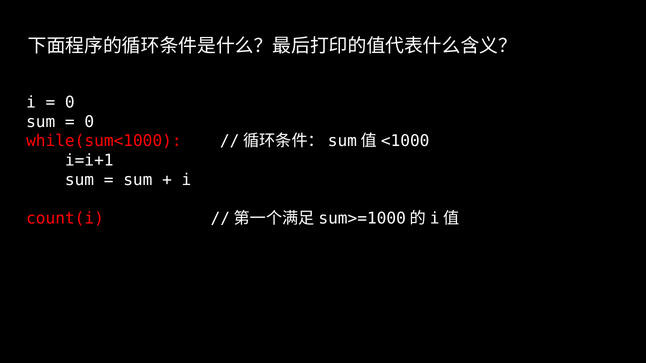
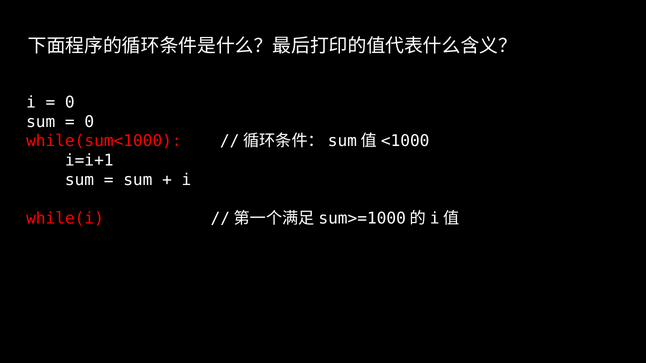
count(i: count(i -> while(i
